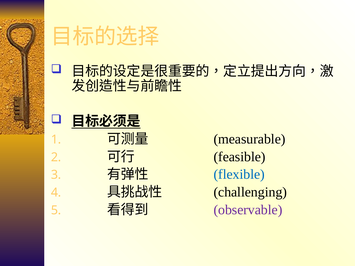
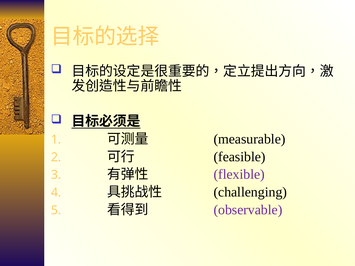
flexible colour: blue -> purple
